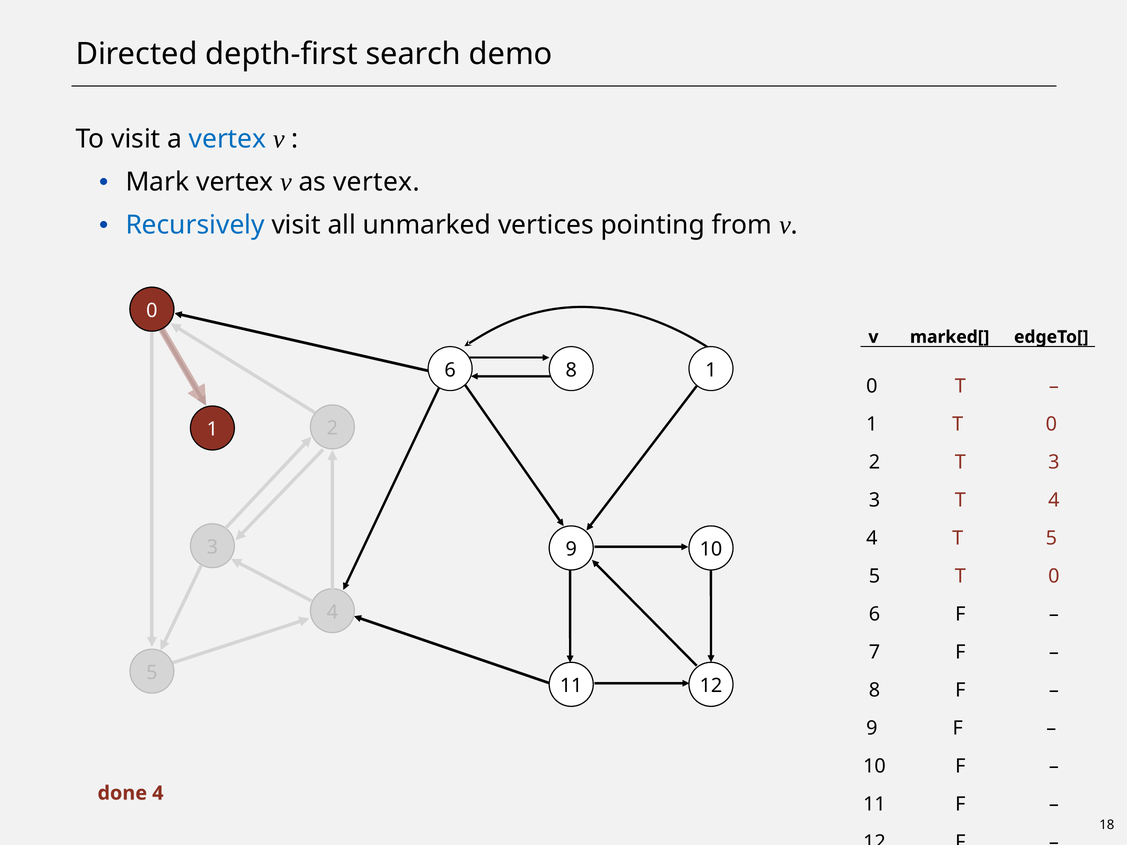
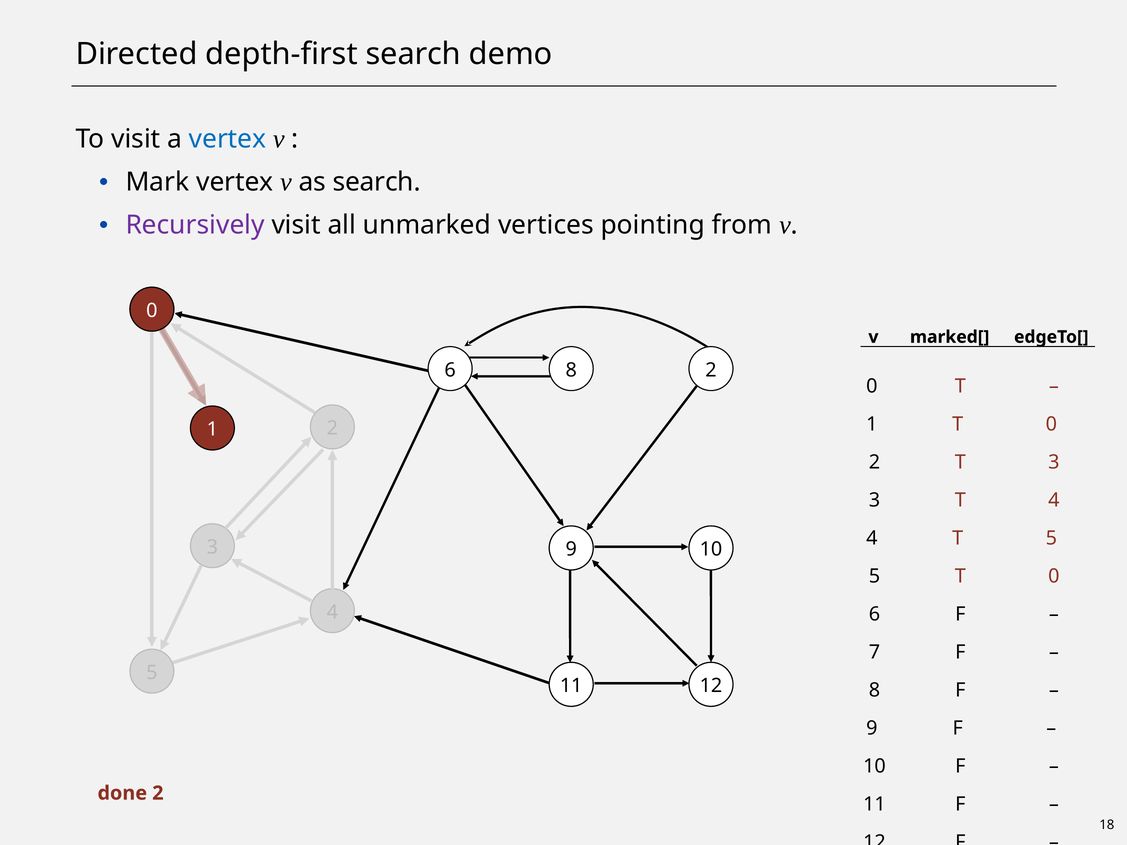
as vertex: vertex -> search
Recursively colour: blue -> purple
8 1: 1 -> 2
done 4: 4 -> 2
